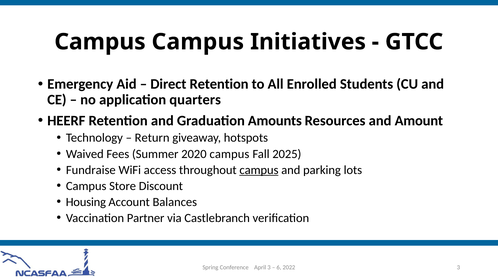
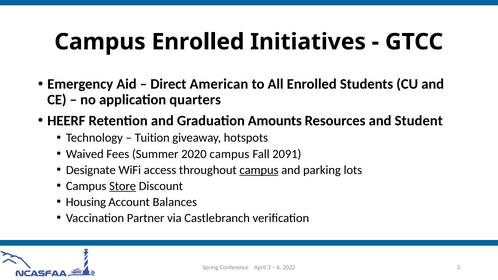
Campus Campus: Campus -> Enrolled
Direct Retention: Retention -> American
Amount: Amount -> Student
Return: Return -> Tuition
2025: 2025 -> 2091
Fundraise: Fundraise -> Designate
Store underline: none -> present
